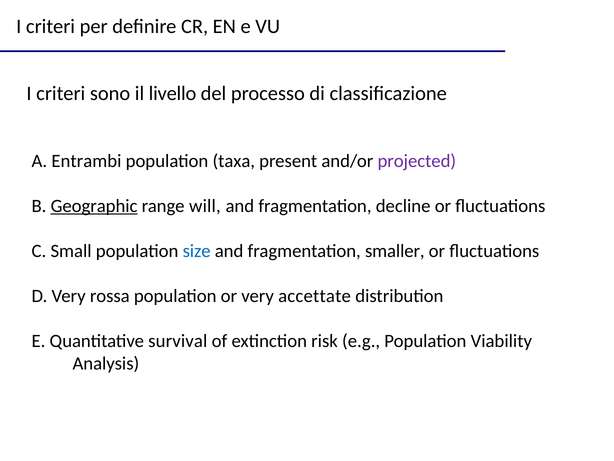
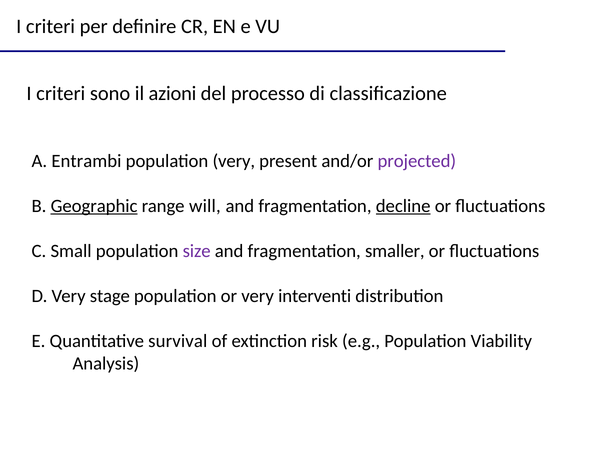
livello: livello -> azioni
population taxa: taxa -> very
decline underline: none -> present
size colour: blue -> purple
rossa: rossa -> stage
accettate: accettate -> interventi
